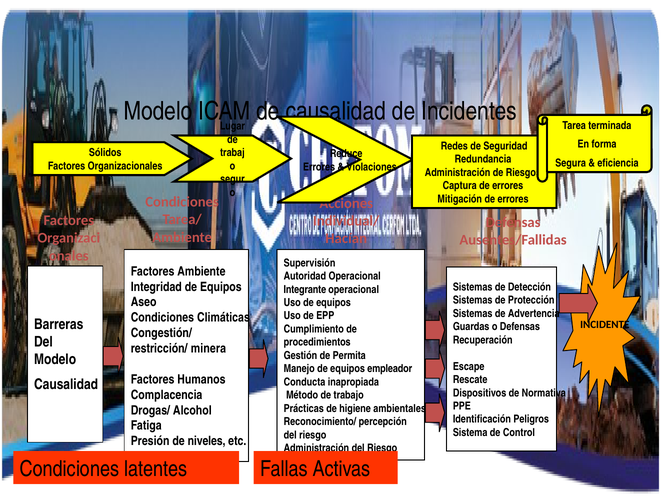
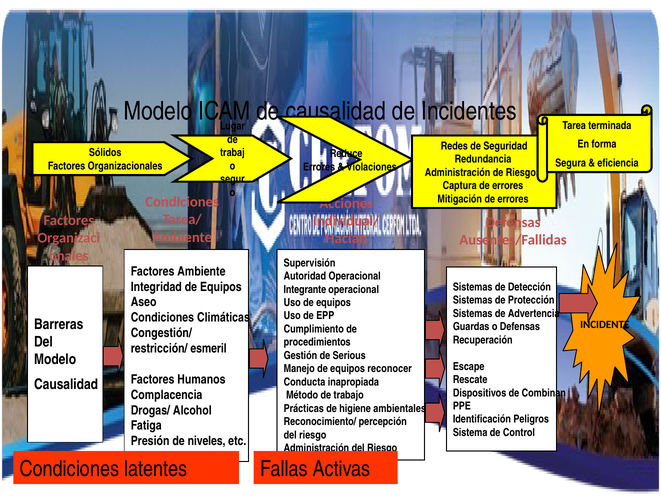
minera: minera -> esmeril
Permita: Permita -> Serious
empleador: empleador -> reconocer
Normativa: Normativa -> Combinan
